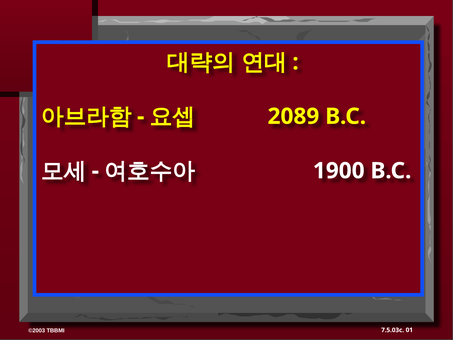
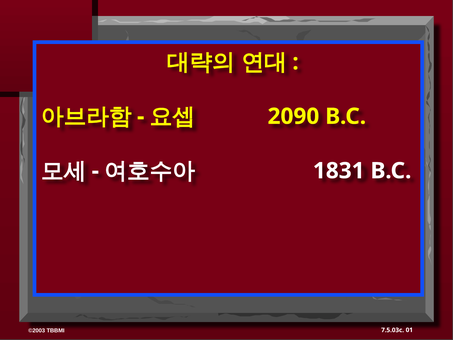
2089: 2089 -> 2090
1900: 1900 -> 1831
